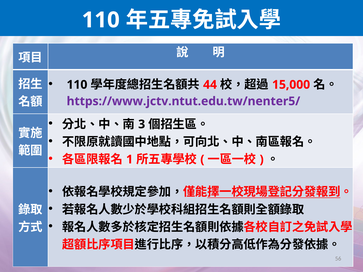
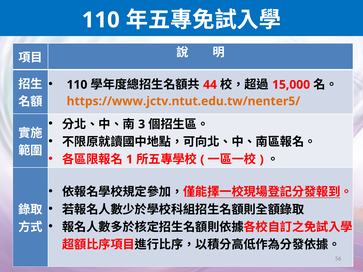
https://www.jctv.ntut.edu.tw/nenter5/ colour: purple -> orange
